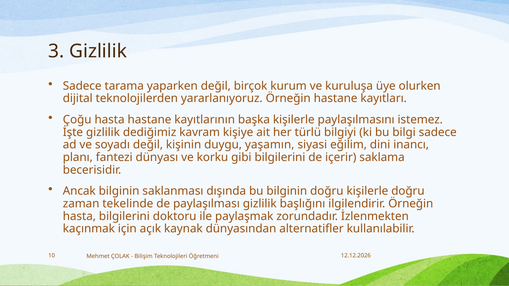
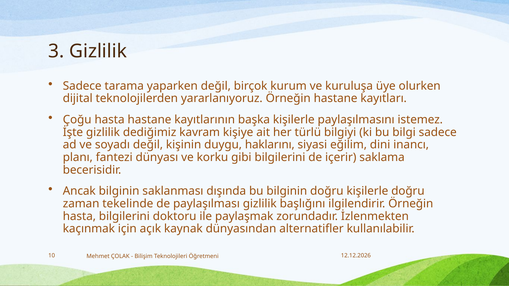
yaşamın: yaşamın -> haklarını
